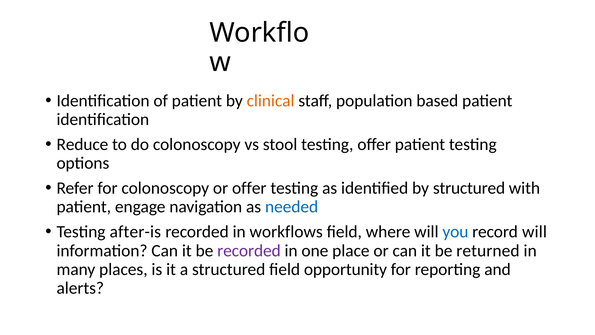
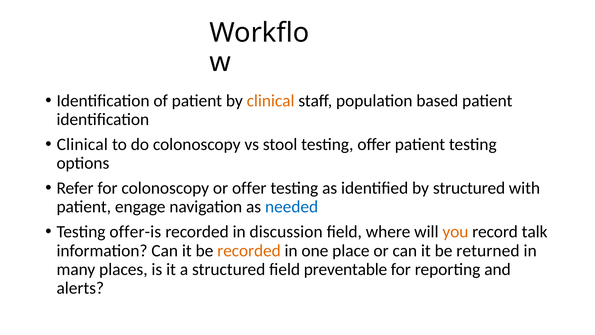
Reduce at (82, 144): Reduce -> Clinical
after-is: after-is -> offer-is
workflows: workflows -> discussion
you colour: blue -> orange
record will: will -> talk
recorded at (249, 250) colour: purple -> orange
opportunity: opportunity -> preventable
